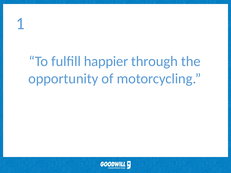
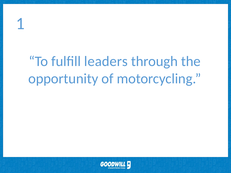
happier: happier -> leaders
